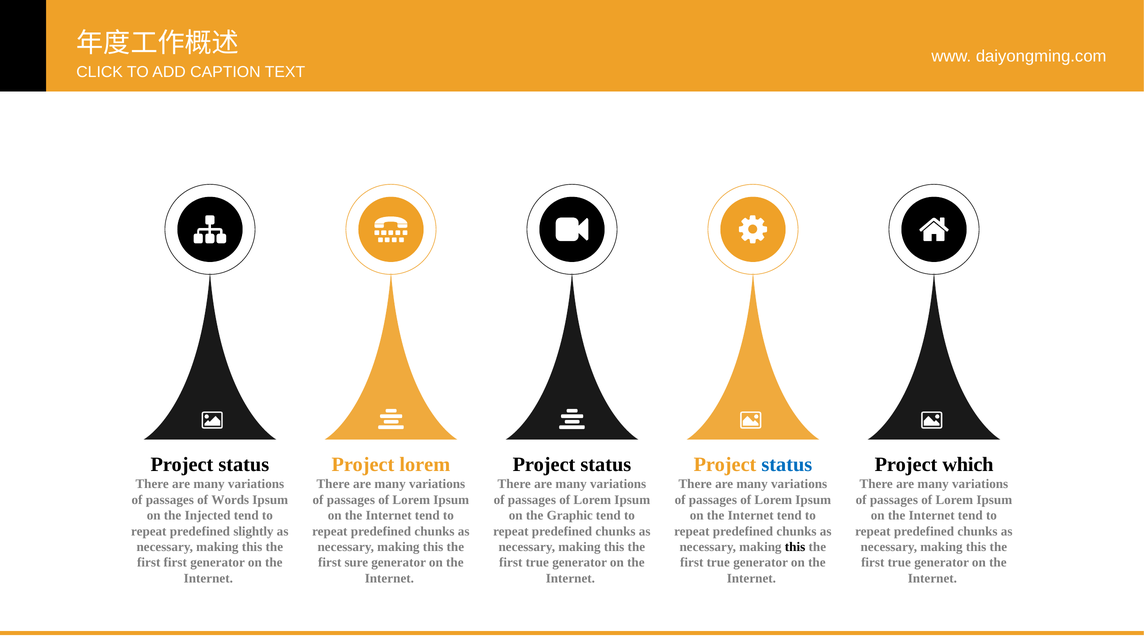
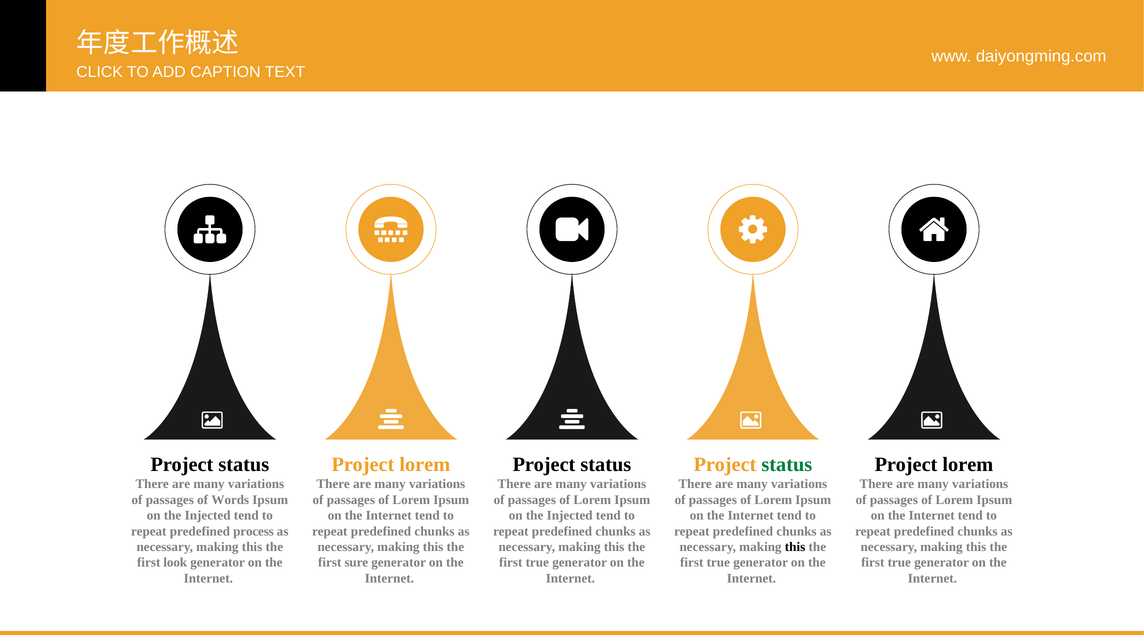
status at (787, 465) colour: blue -> green
which at (968, 465): which -> lorem
Graphic at (570, 516): Graphic -> Injected
slightly: slightly -> process
first first: first -> look
